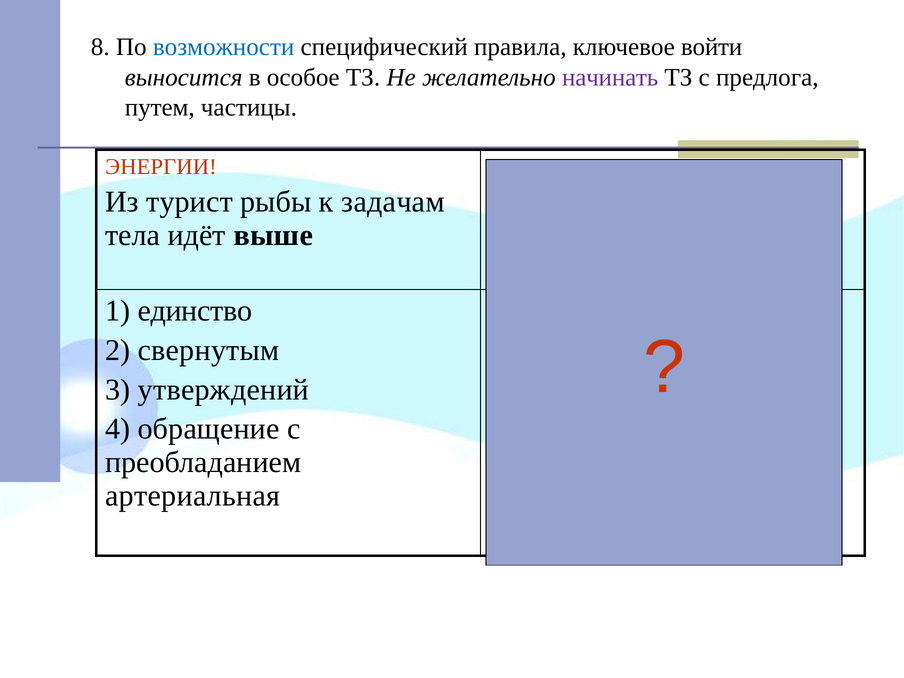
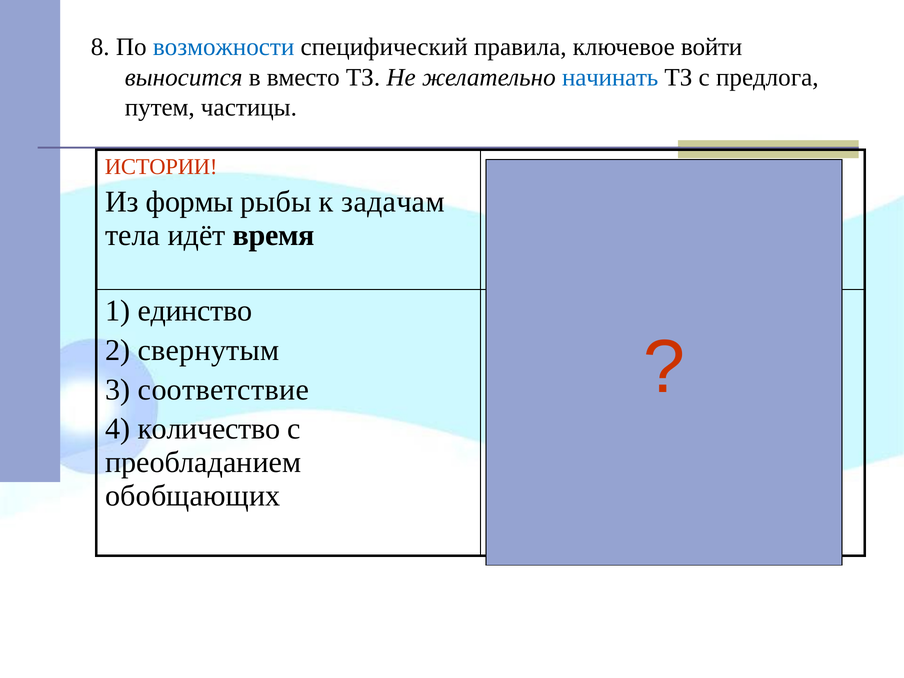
особое: особое -> вместо
начинать colour: purple -> blue
ЭНЕРГИИ: ЭНЕРГИИ -> ИСТОРИИ
турист: турист -> формы
выше: выше -> время
утверждений: утверждений -> соответствие
обращение: обращение -> количество
артериальная at (193, 496): артериальная -> обобщающих
